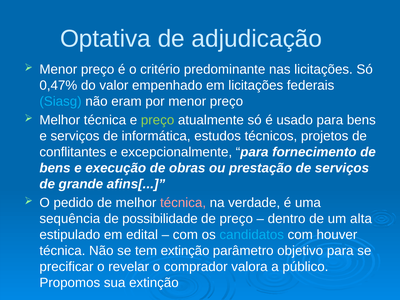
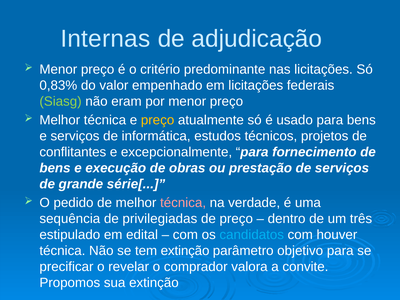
Optativa: Optativa -> Internas
0,47%: 0,47% -> 0,83%
Siasg colour: light blue -> light green
preço at (158, 120) colour: light green -> yellow
afins[: afins[ -> série[
possibilidade: possibilidade -> privilegiadas
alta: alta -> três
público: público -> convite
